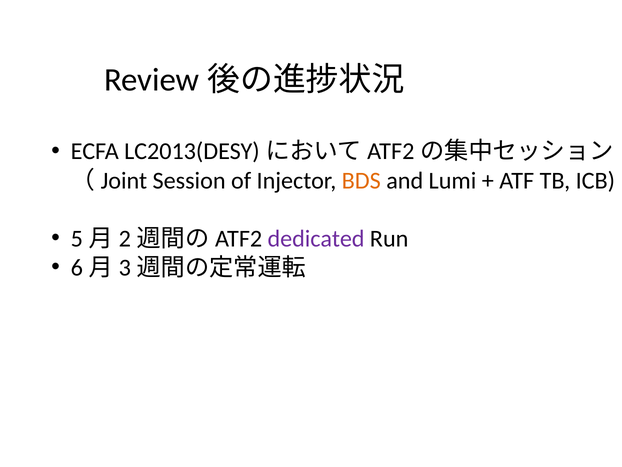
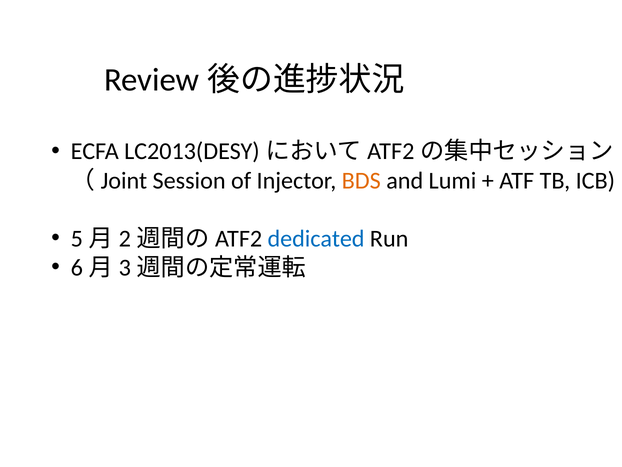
dedicated colour: purple -> blue
